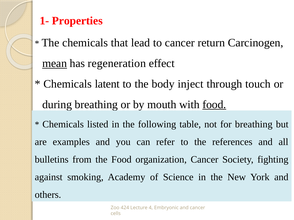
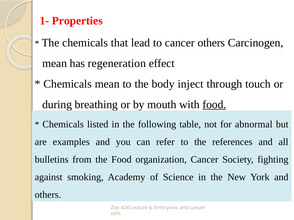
cancer return: return -> others
mean at (55, 63) underline: present -> none
Chemicals latent: latent -> mean
for breathing: breathing -> abnormal
